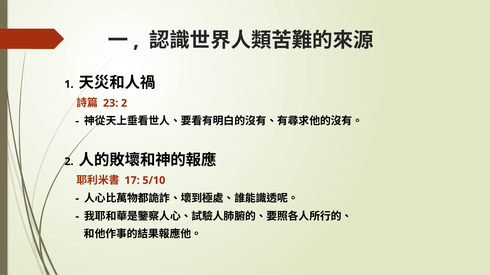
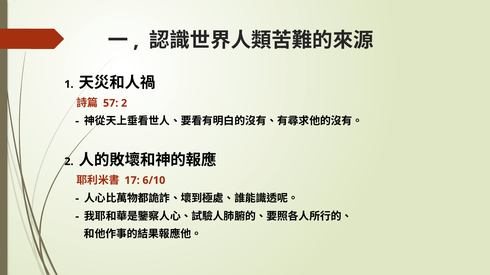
23: 23 -> 57
5/10: 5/10 -> 6/10
